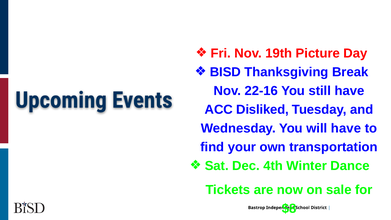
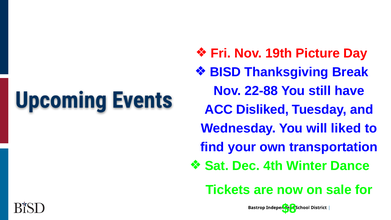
22-16: 22-16 -> 22-88
will have: have -> liked
